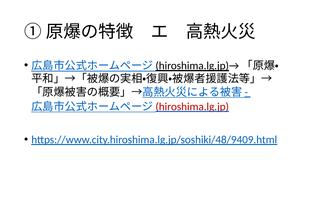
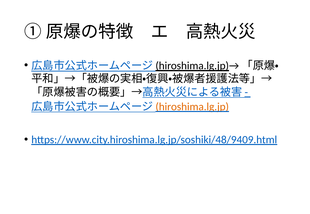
hiroshima.lg.jp colour: red -> orange
